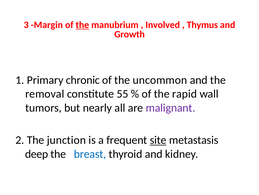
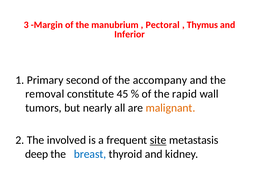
the at (82, 25) underline: present -> none
Involved: Involved -> Pectoral
Growth: Growth -> Inferior
chronic: chronic -> second
uncommon: uncommon -> accompany
55: 55 -> 45
malignant colour: purple -> orange
junction: junction -> involved
